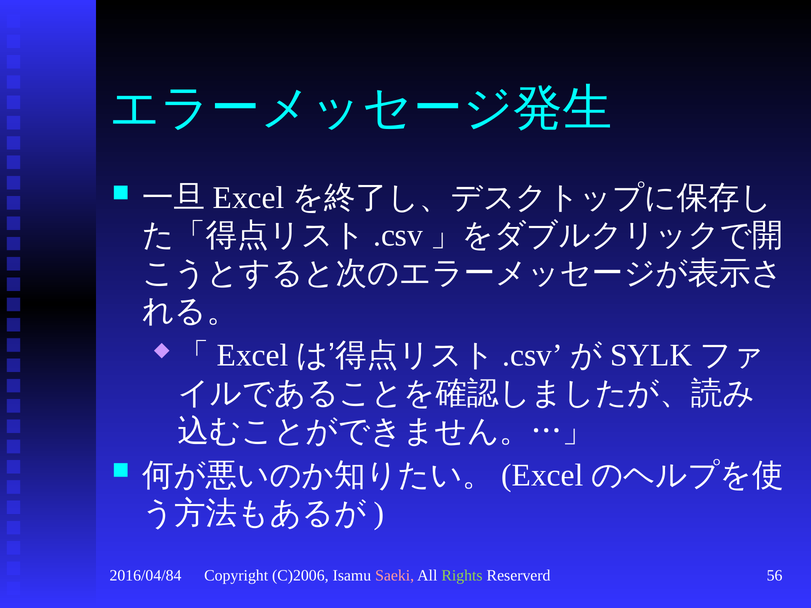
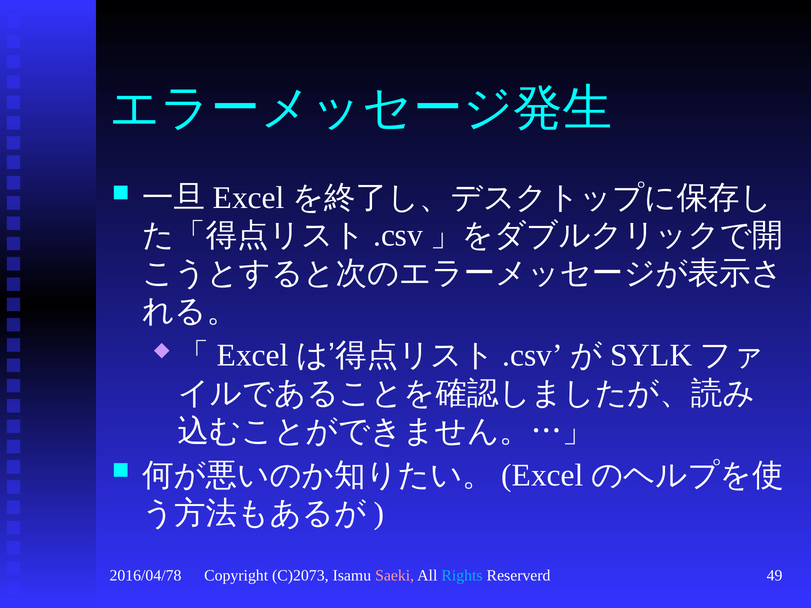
2016/04/84: 2016/04/84 -> 2016/04/78
C)2006: C)2006 -> C)2073
Rights colour: light green -> light blue
56: 56 -> 49
